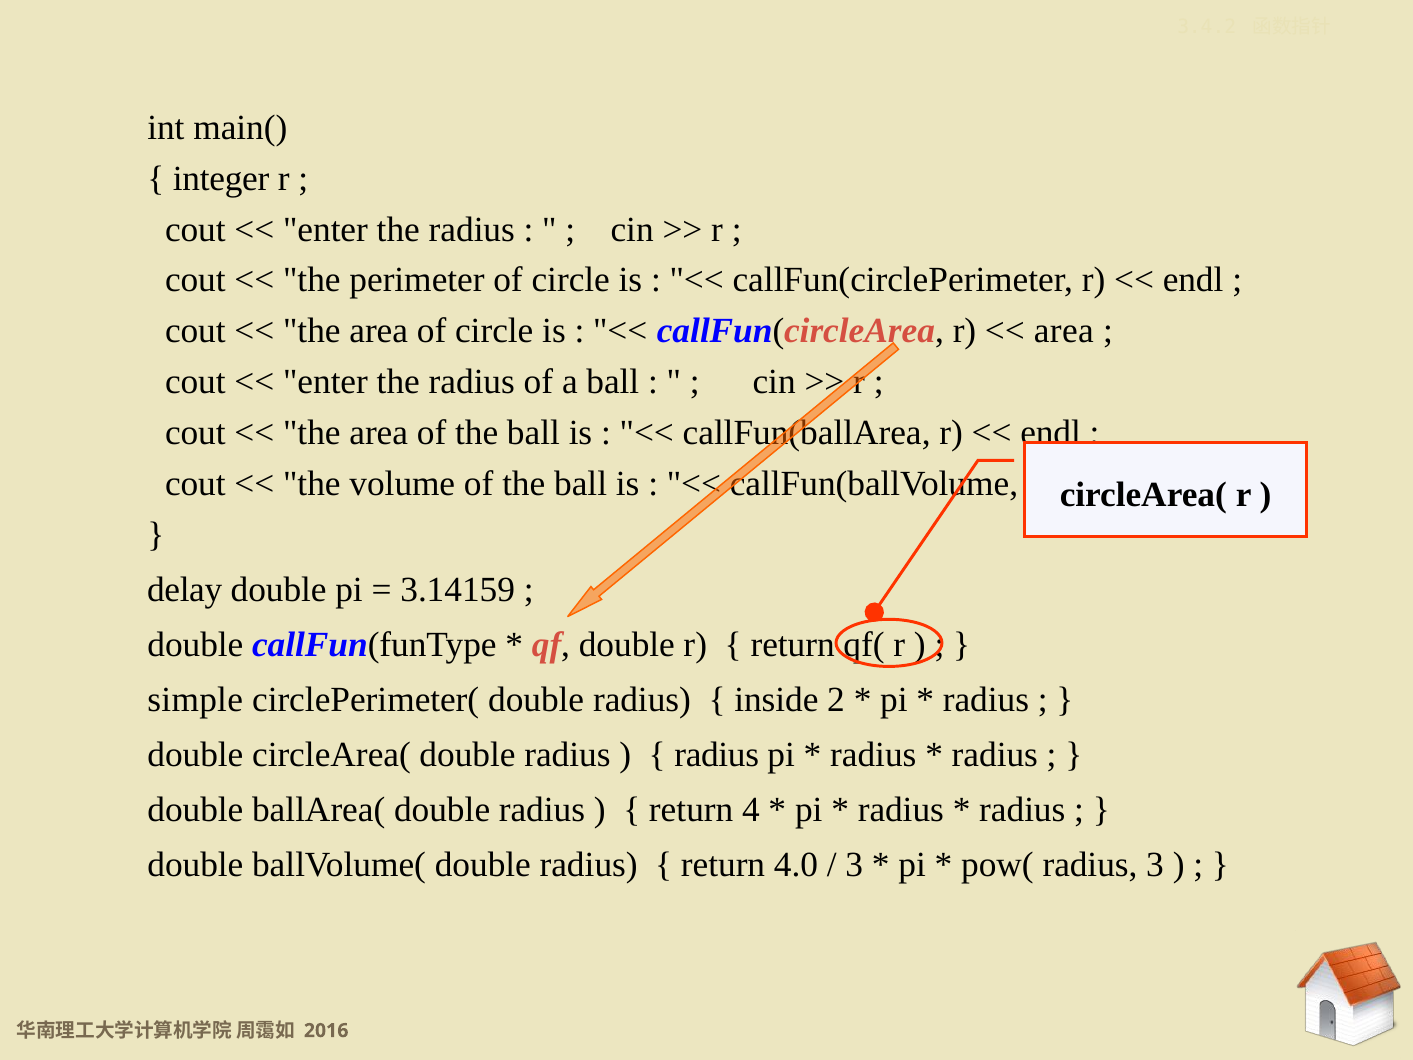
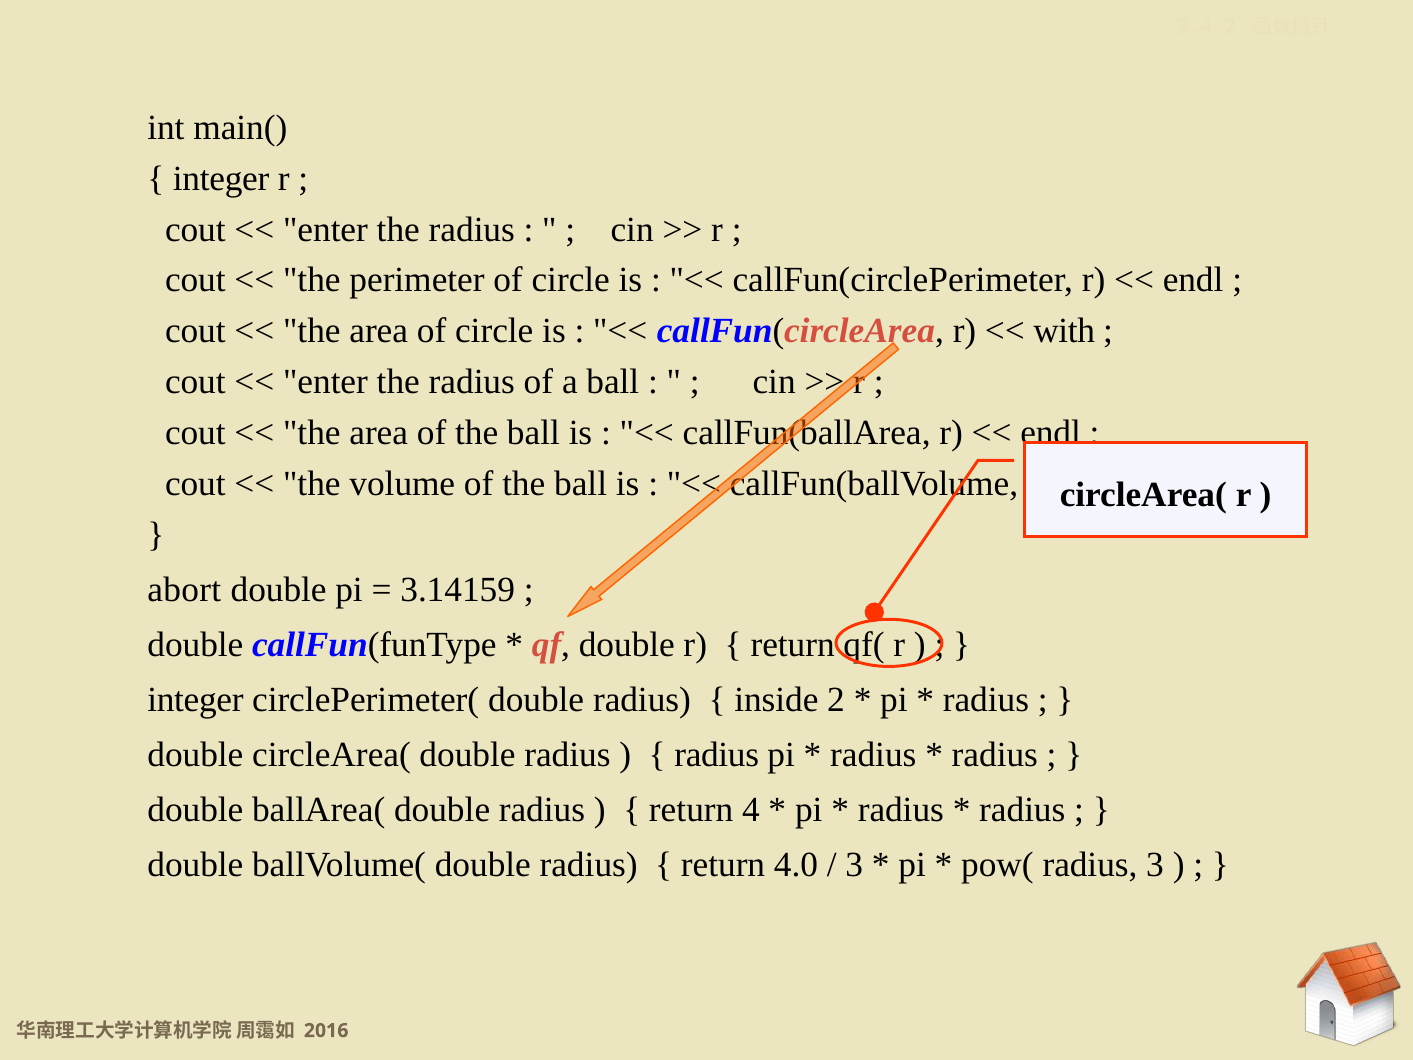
area at (1064, 331): area -> with
delay: delay -> abort
simple at (195, 700): simple -> integer
